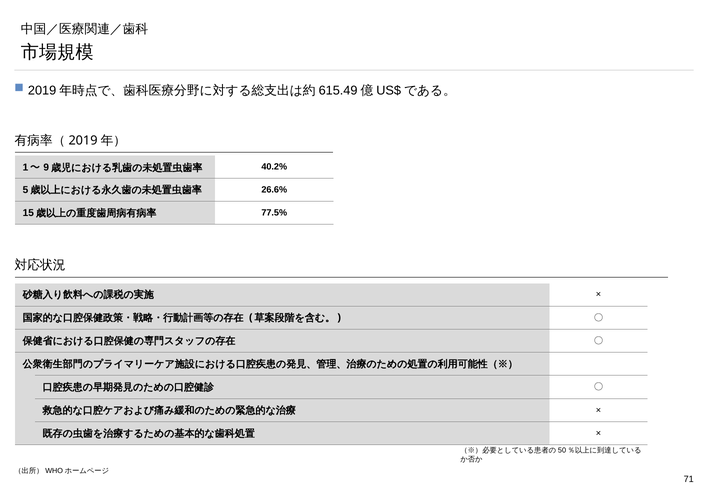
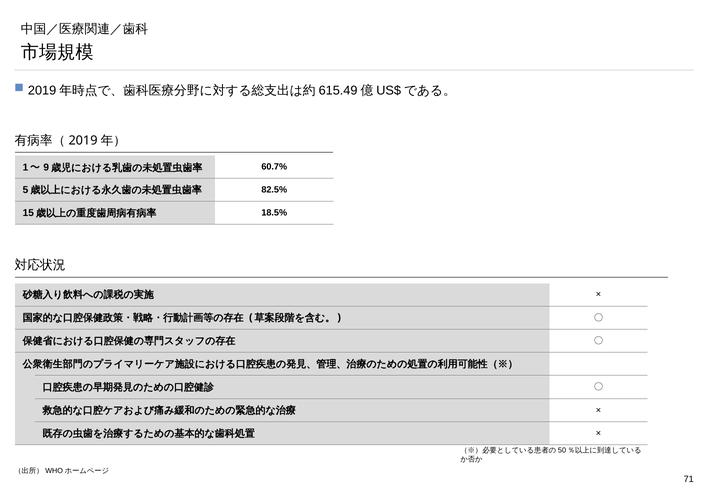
40.2%: 40.2% -> 60.7%
26.6%: 26.6% -> 82.5%
77.5%: 77.5% -> 18.5%
